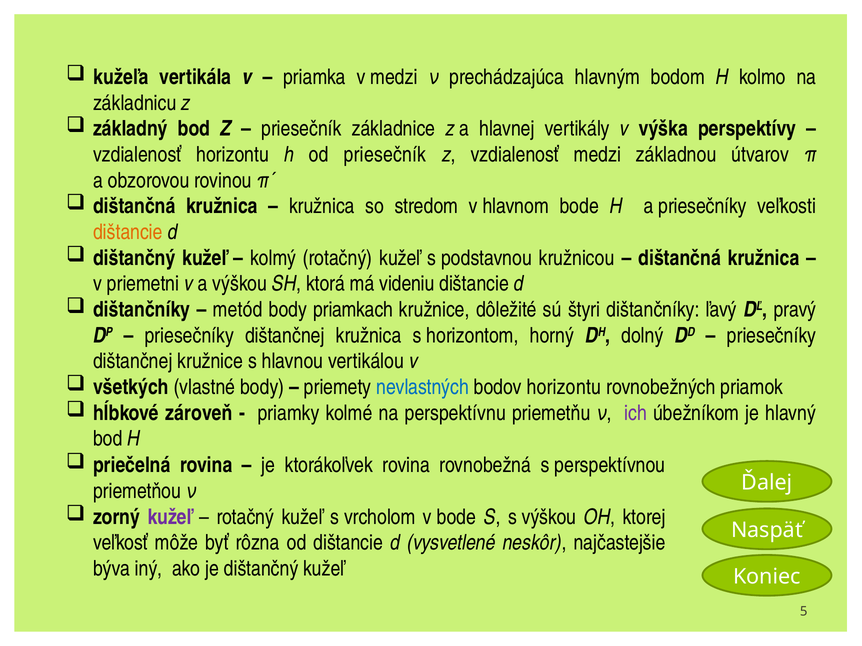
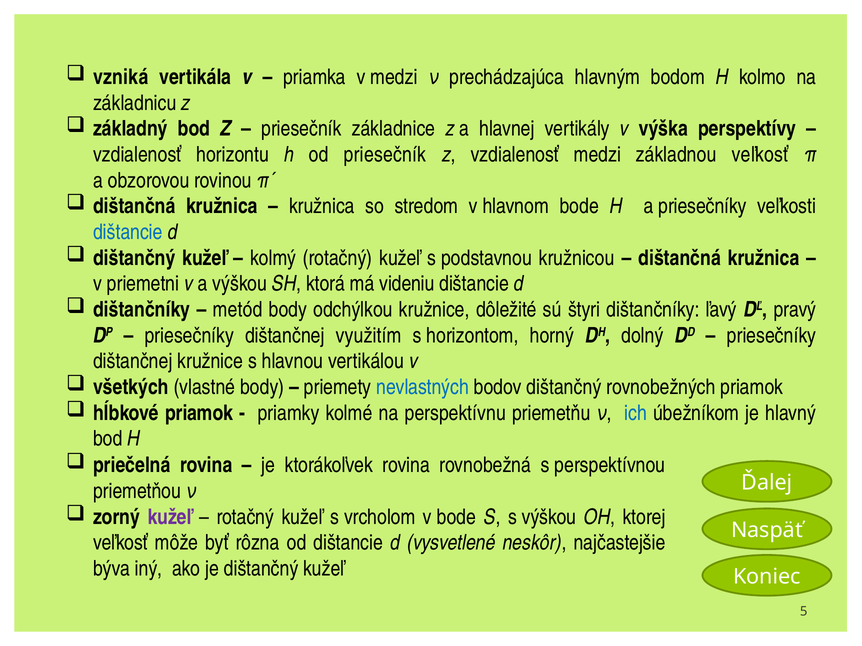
kužeľa: kužeľa -> vzniká
základnou útvarov: útvarov -> veľkosť
dištancie at (128, 232) colour: orange -> blue
priamkach: priamkach -> odchýlkou
dištančnej kružnica: kružnica -> využitím
bodov horizontu: horizontu -> dištančný
hĺbkové zároveň: zároveň -> priamok
ich colour: purple -> blue
